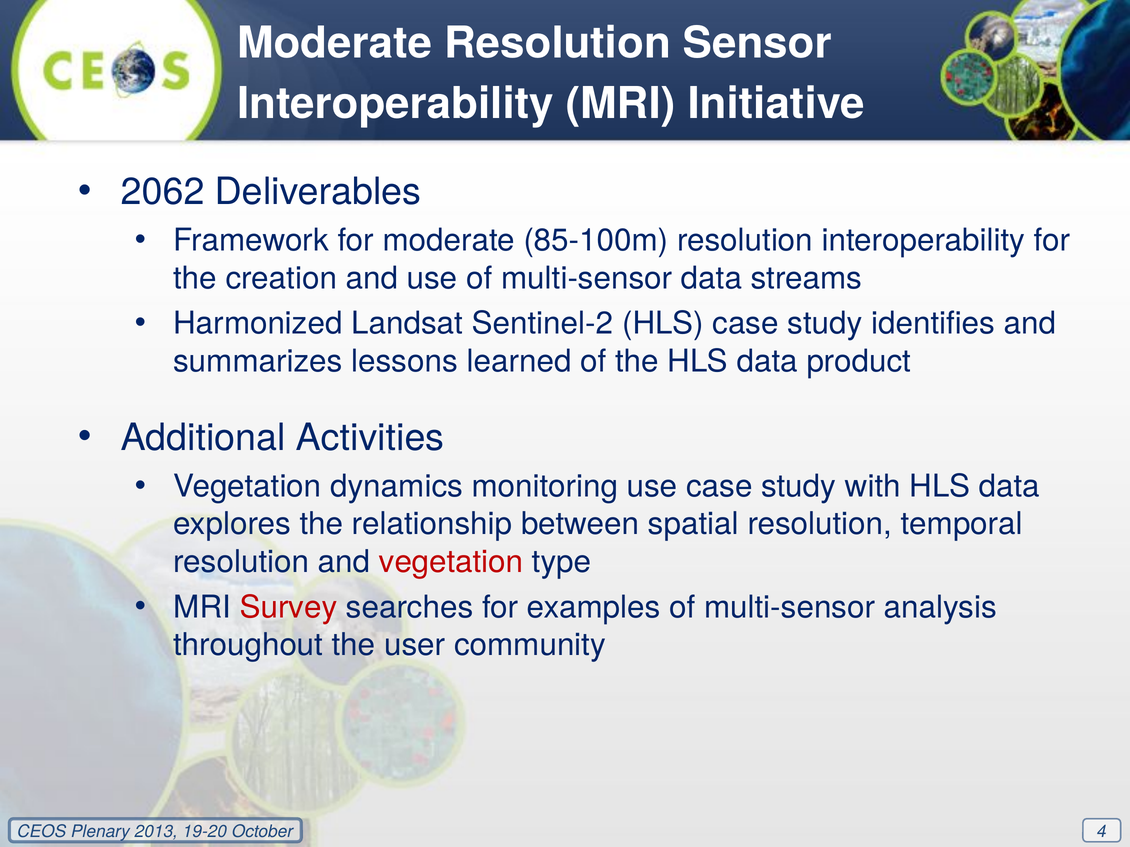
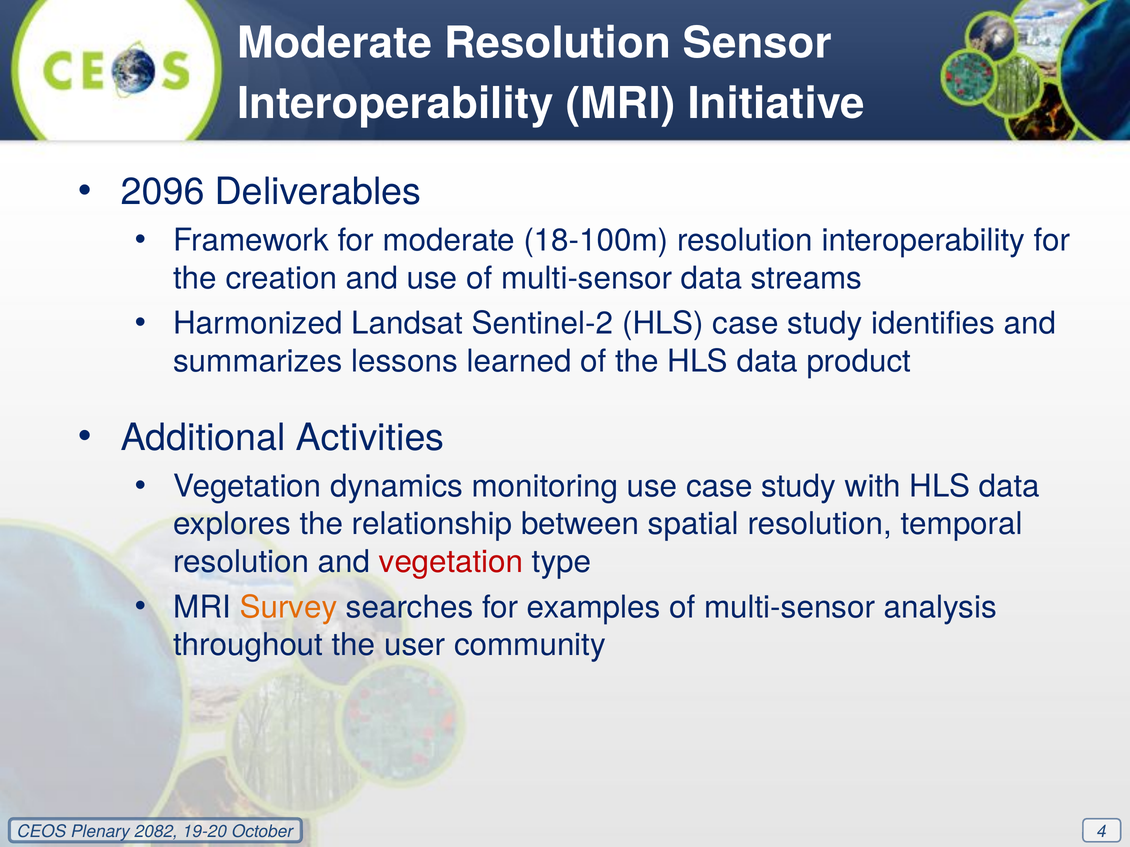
2062: 2062 -> 2096
85-100m: 85-100m -> 18-100m
Survey colour: red -> orange
2013: 2013 -> 2082
